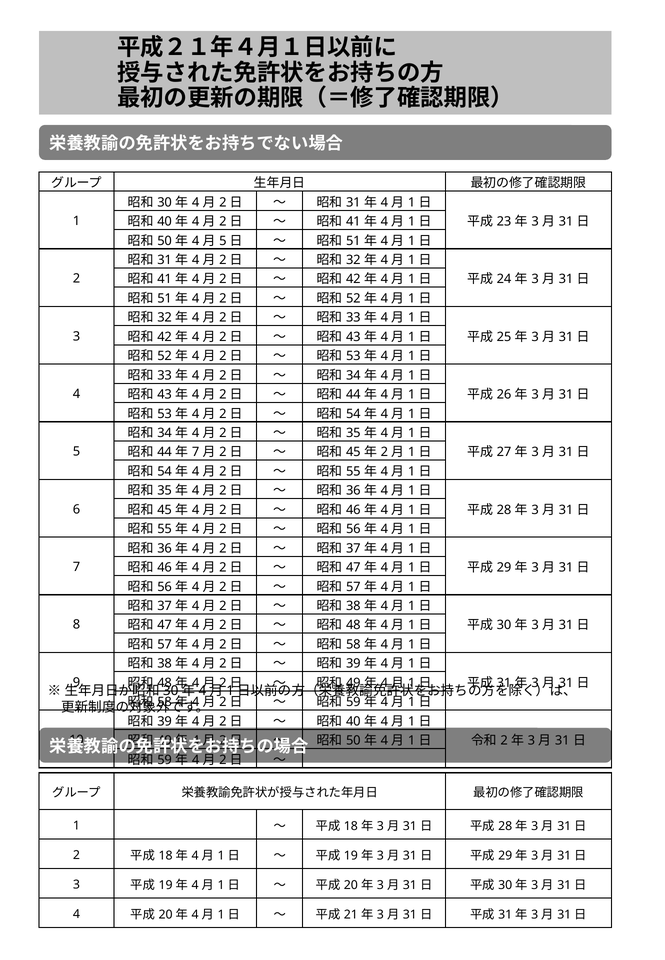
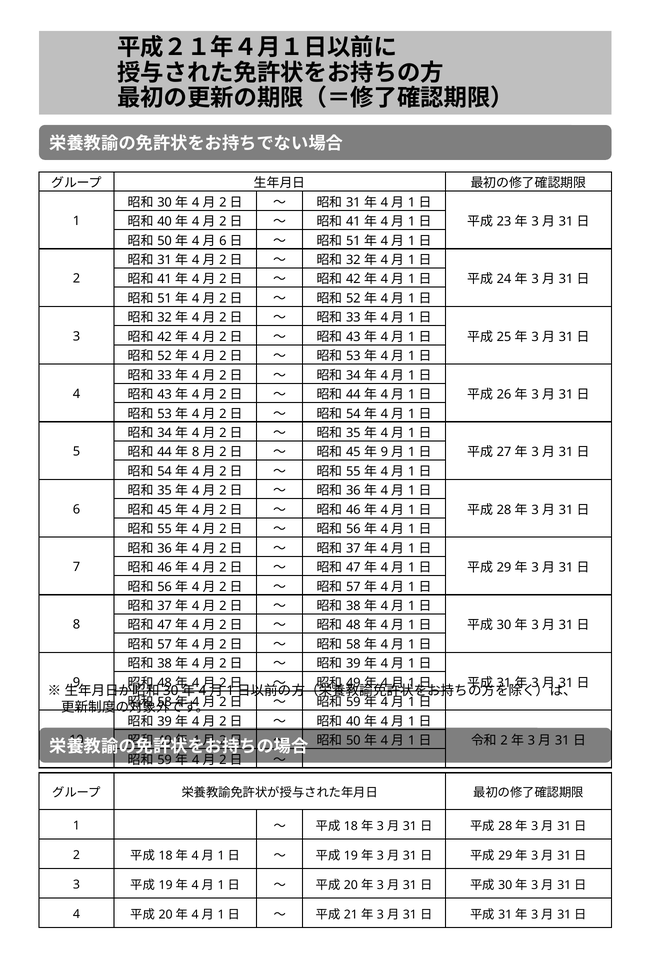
5 at (223, 241): 5 -> 6
7 at (196, 452): 7 -> 8
2 at (384, 452): 2 -> 9
